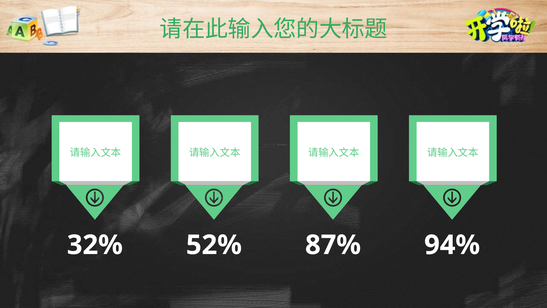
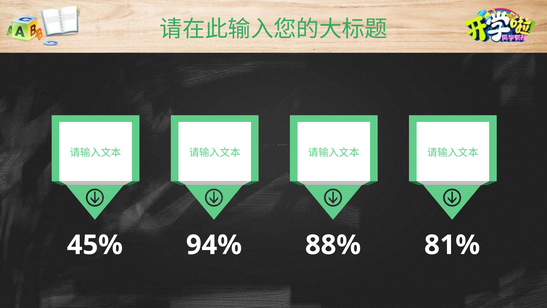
32%: 32% -> 45%
52%: 52% -> 94%
87%: 87% -> 88%
94%: 94% -> 81%
